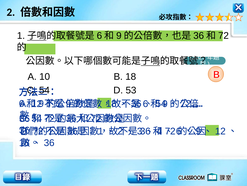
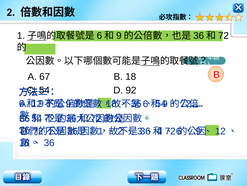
10: 10 -> 67
53: 53 -> 92
